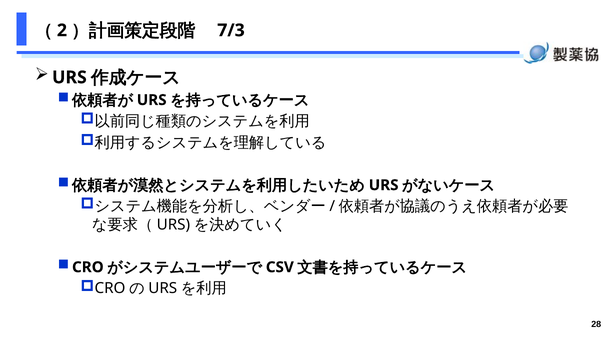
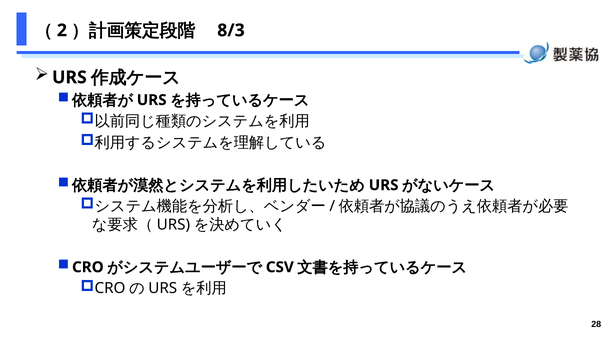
7/3: 7/3 -> 8/3
